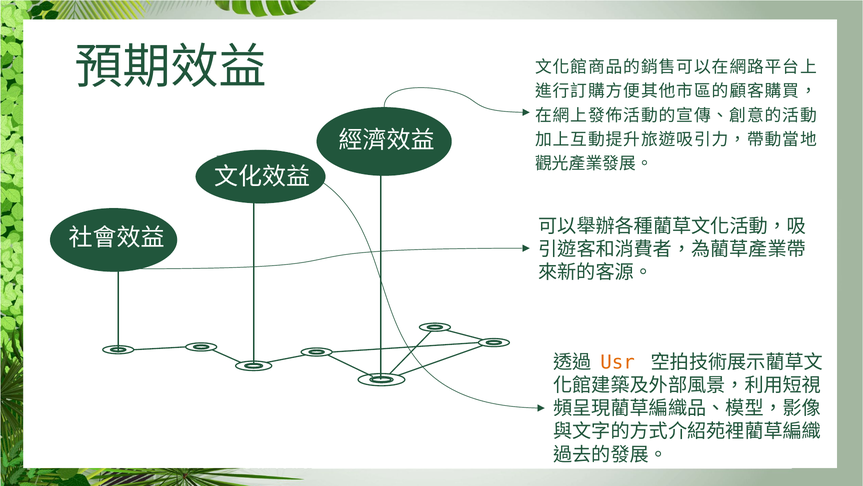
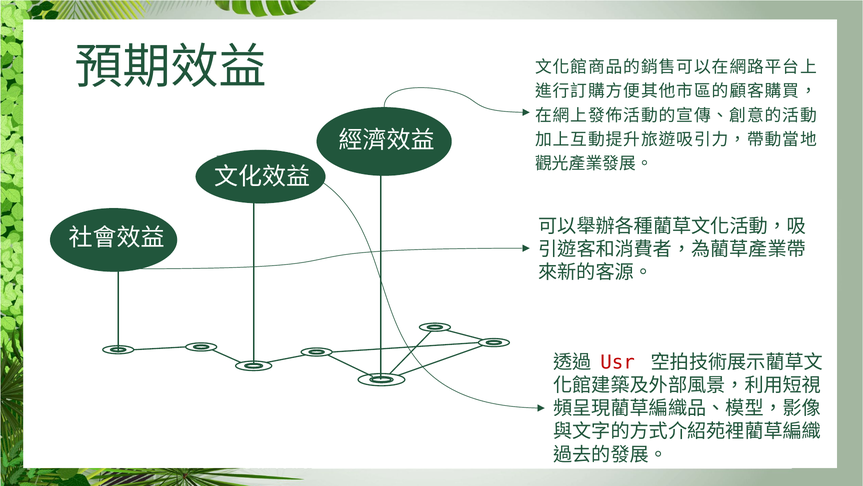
Usr colour: orange -> red
